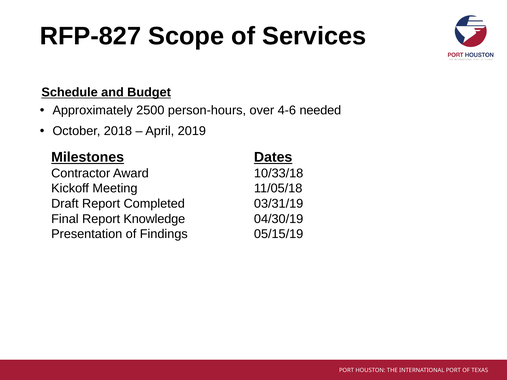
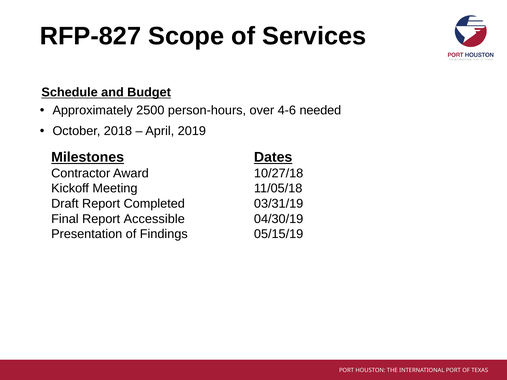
10/33/18: 10/33/18 -> 10/27/18
Knowledge: Knowledge -> Accessible
